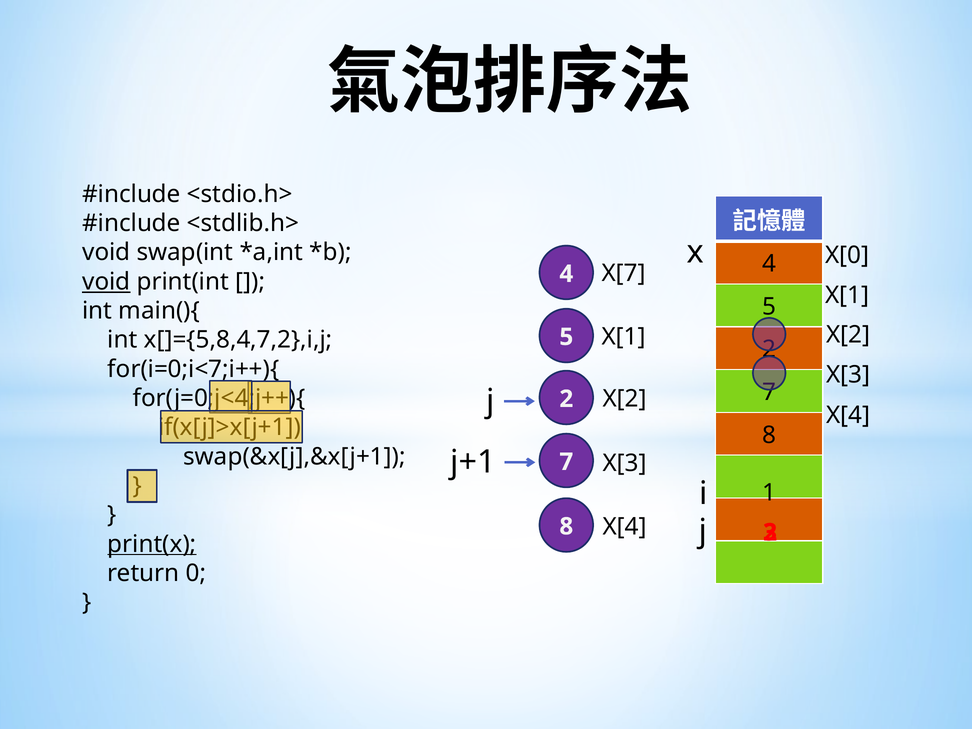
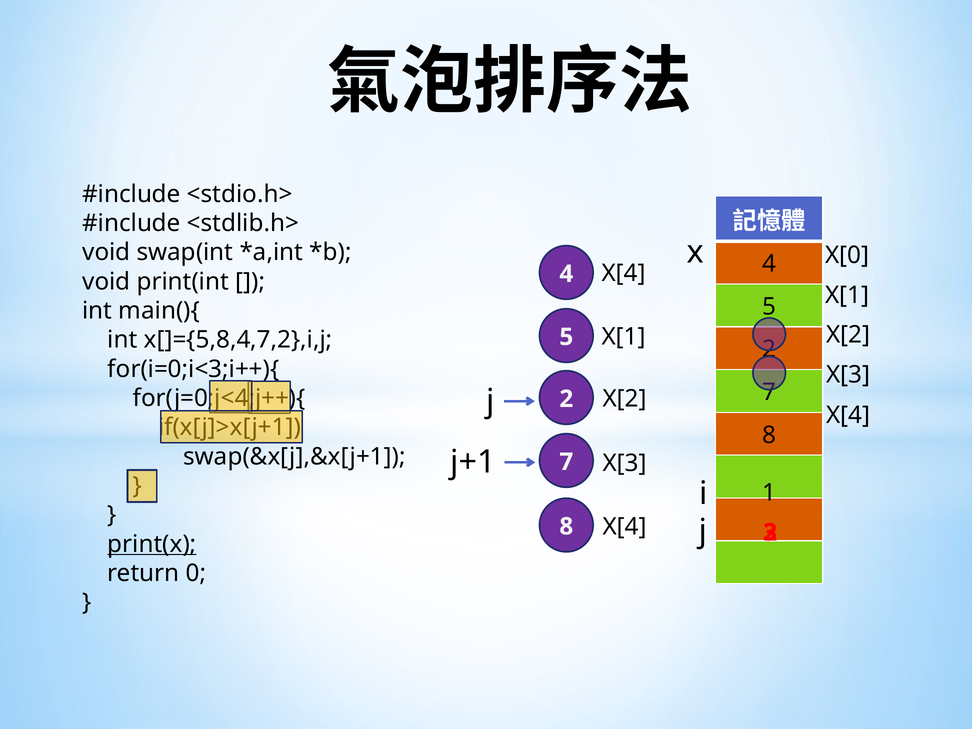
X[7 at (624, 273): X[7 -> X[4
void at (106, 282) underline: present -> none
for(i=0;i<7;i++){: for(i=0;i<7;i++){ -> for(i=0;i<3;i++){
